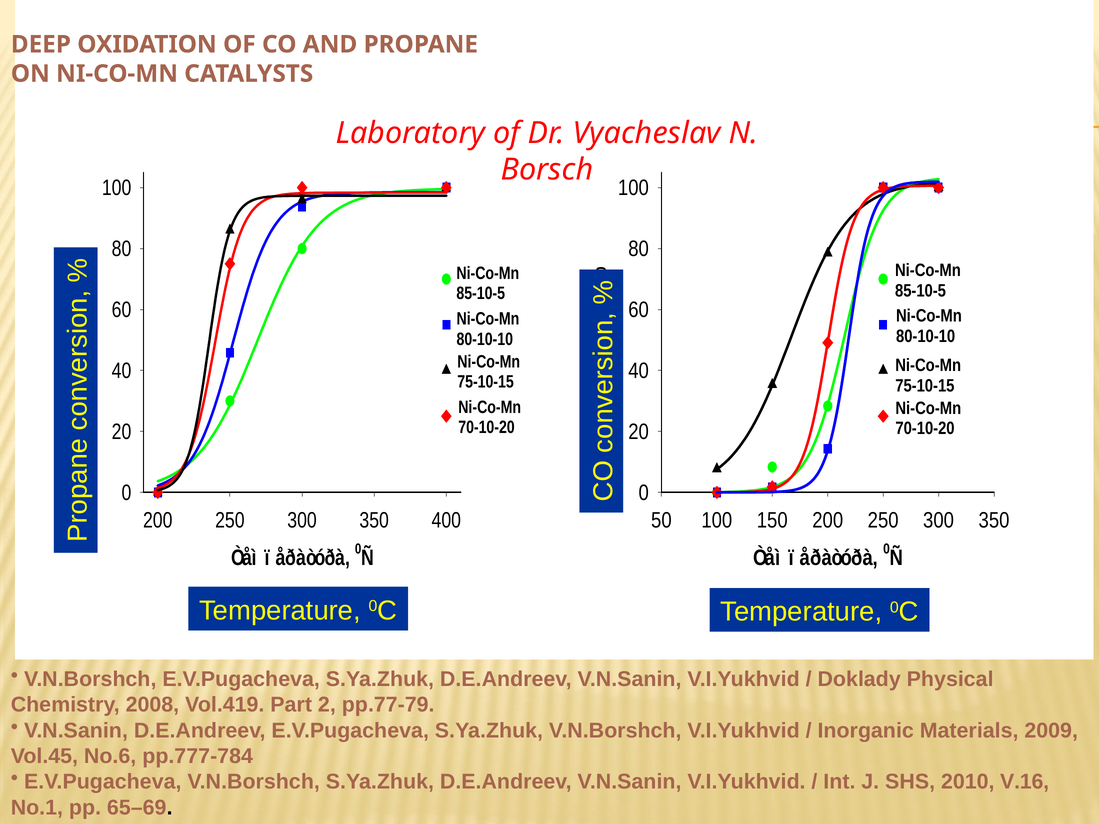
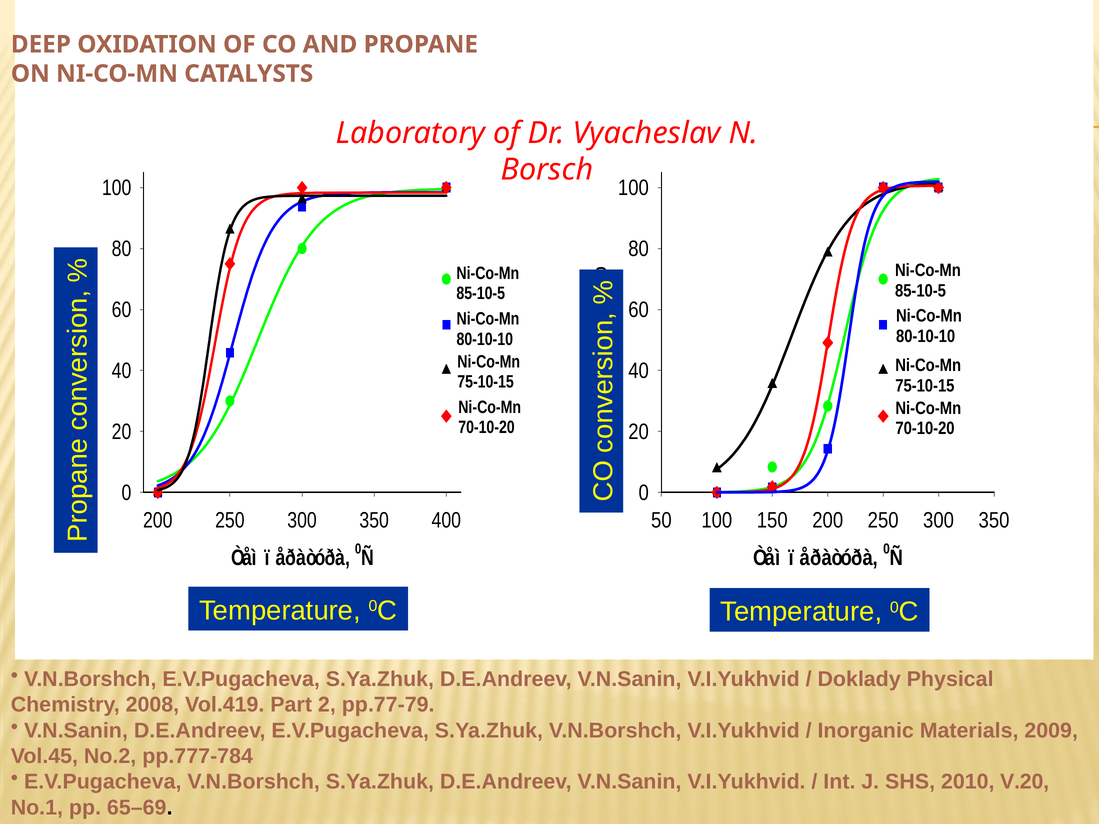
No.6: No.6 -> No.2
V.16: V.16 -> V.20
